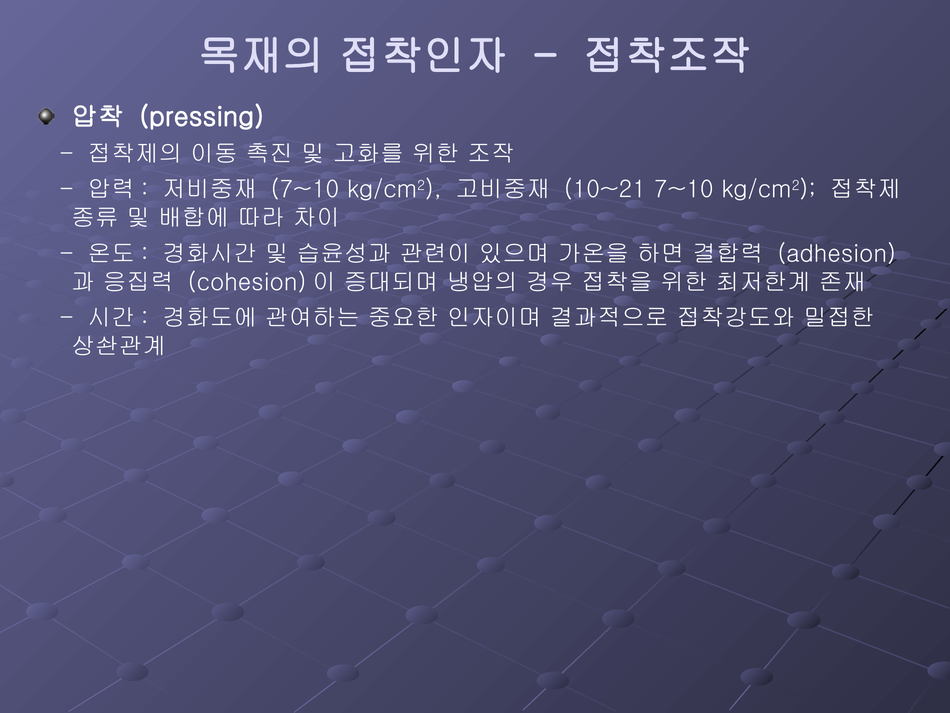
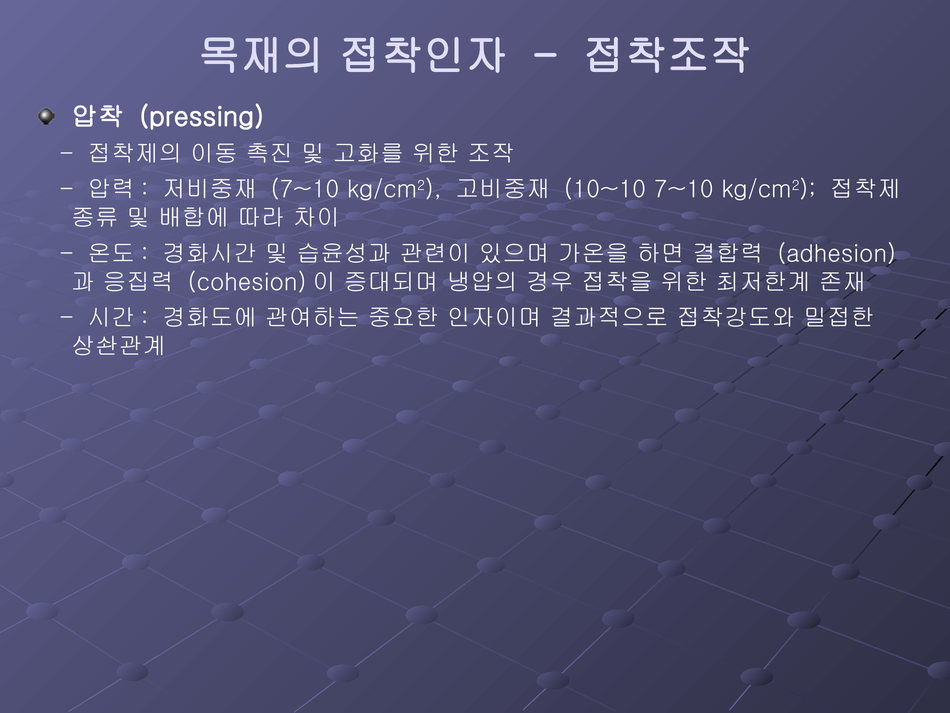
10~21: 10~21 -> 10~10
